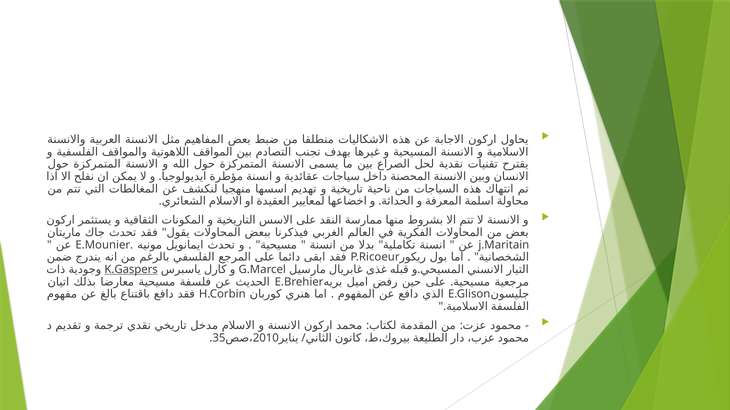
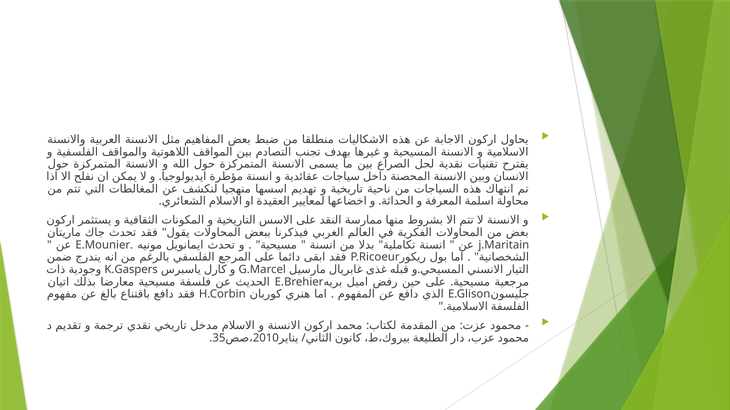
K.Gaspers underline: present -> none
